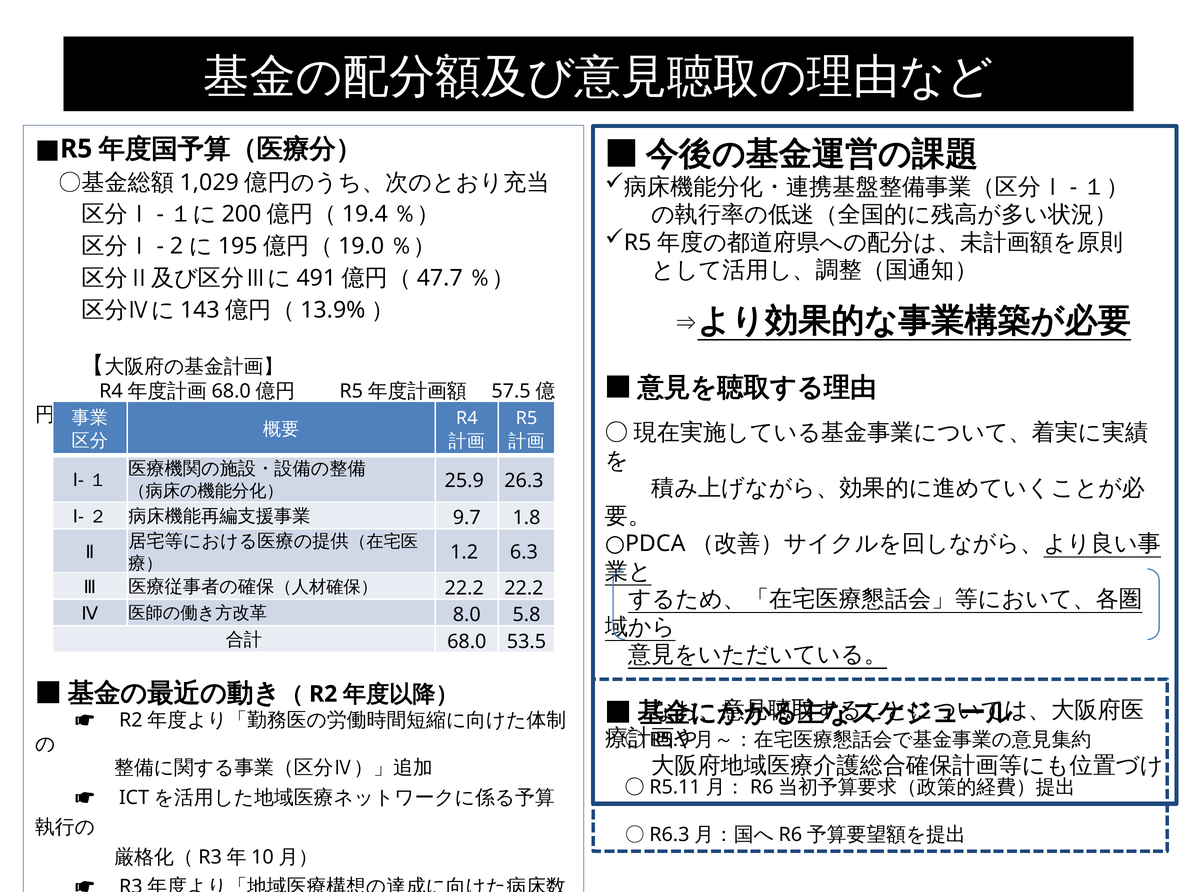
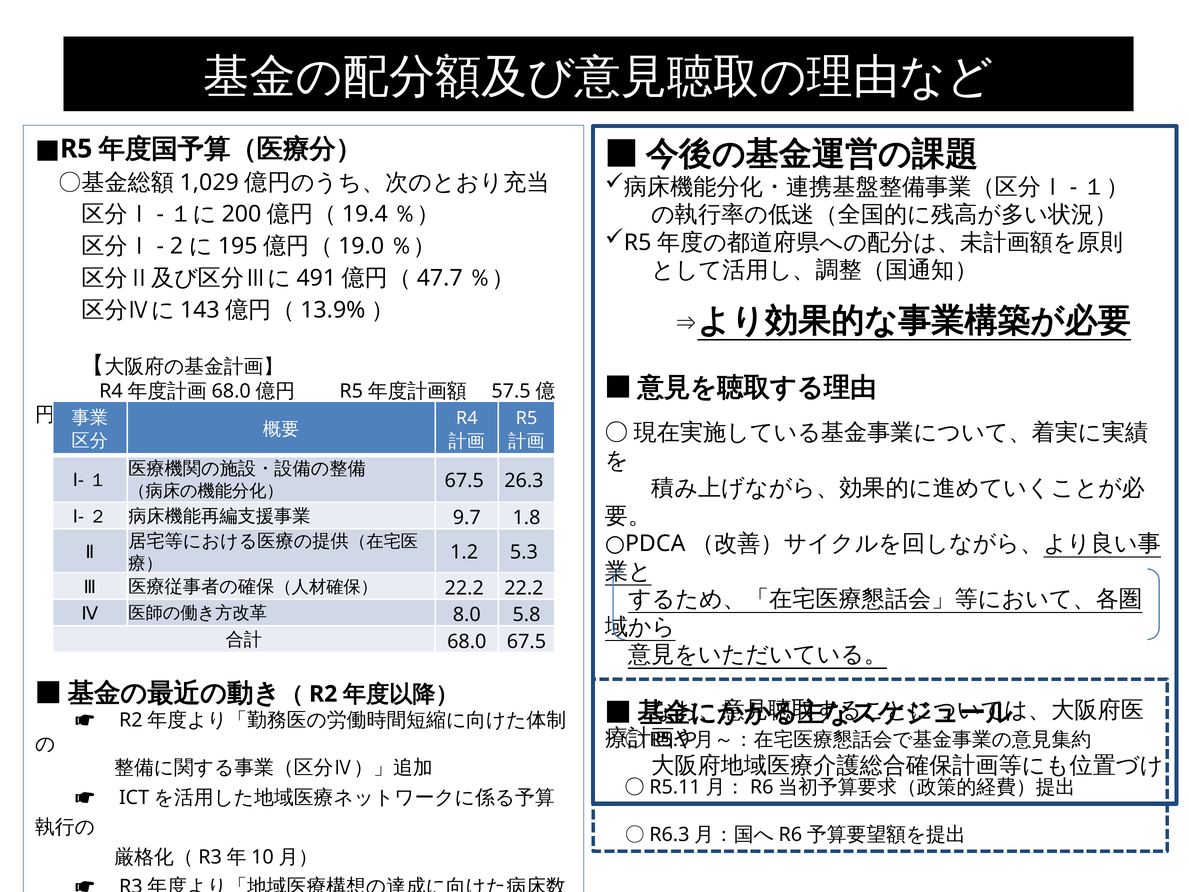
25.9 at (464, 480): 25.9 -> 67.5
6.3: 6.3 -> 5.3
68.0 53.5: 53.5 -> 67.5
